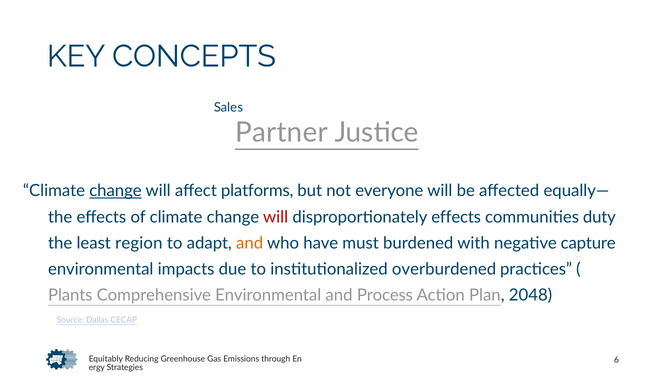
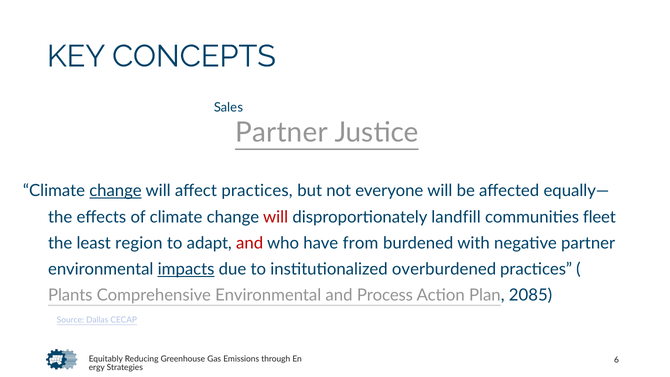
affect platforms: platforms -> practices
disproportionately effects: effects -> landfill
duty: duty -> fleet
and at (250, 243) colour: orange -> red
must: must -> from
negative capture: capture -> partner
impacts underline: none -> present
2048: 2048 -> 2085
